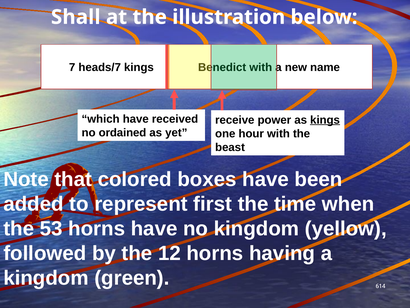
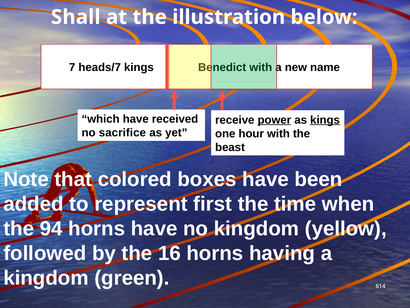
power underline: none -> present
ordained: ordained -> sacrifice
53: 53 -> 94
12: 12 -> 16
